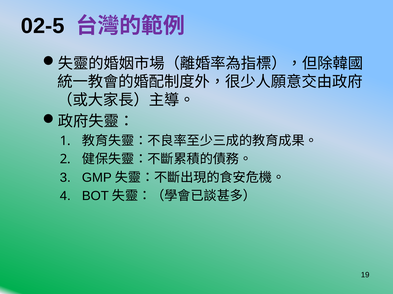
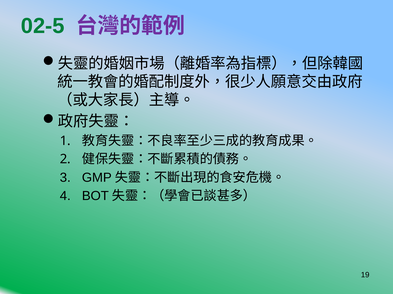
02-5 colour: black -> green
